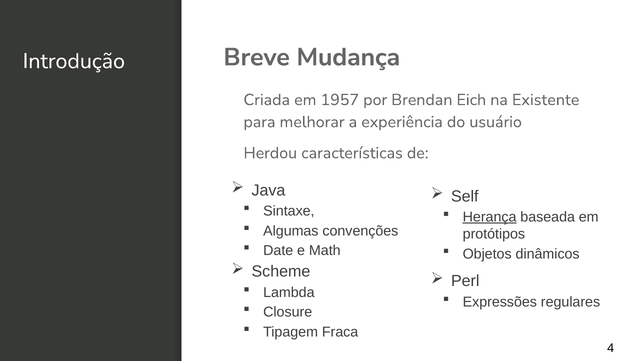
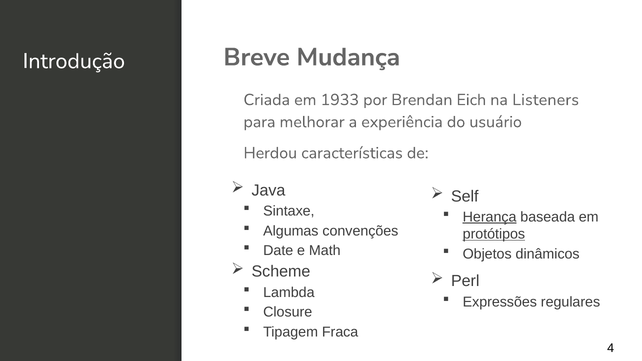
1957: 1957 -> 1933
Existente: Existente -> Listeners
protótipos underline: none -> present
